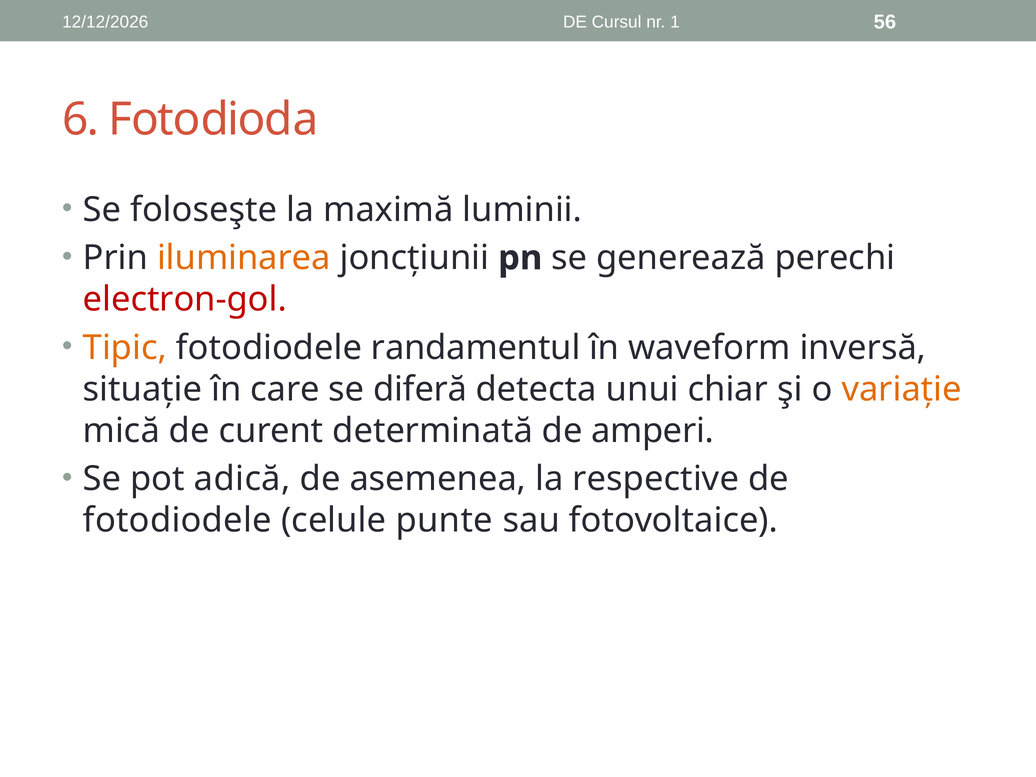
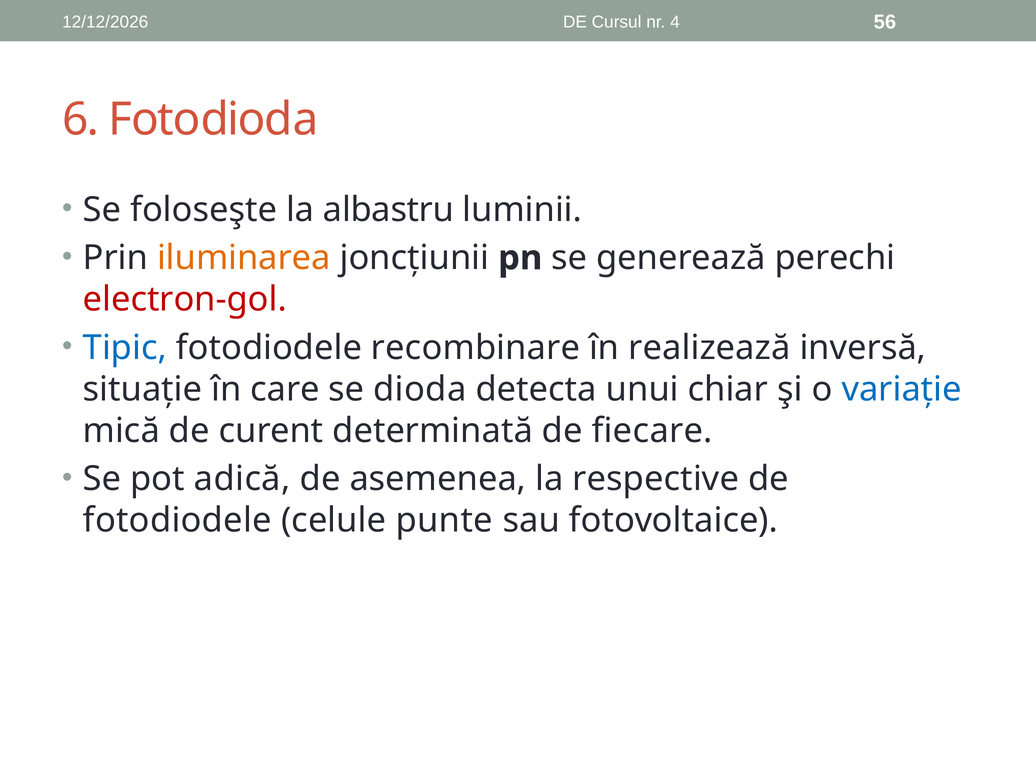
1: 1 -> 4
maximă: maximă -> albastru
Tipic colour: orange -> blue
randamentul: randamentul -> recombinare
waveform: waveform -> realizează
diferă: diferă -> dioda
variație colour: orange -> blue
amperi: amperi -> fiecare
